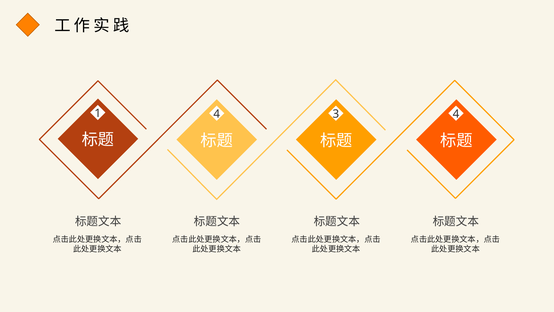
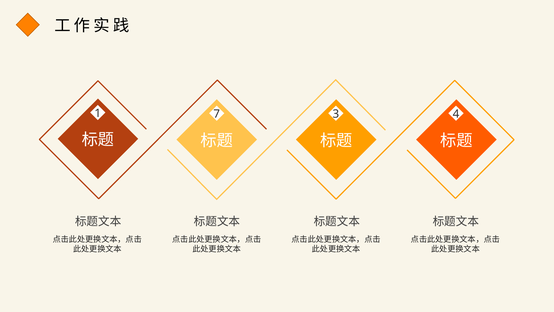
1 4: 4 -> 7
